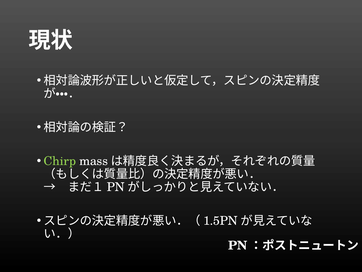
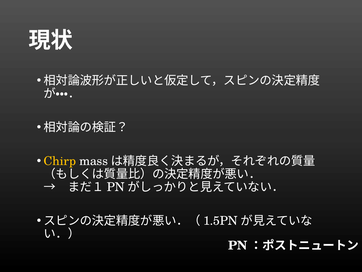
Chirp colour: light green -> yellow
